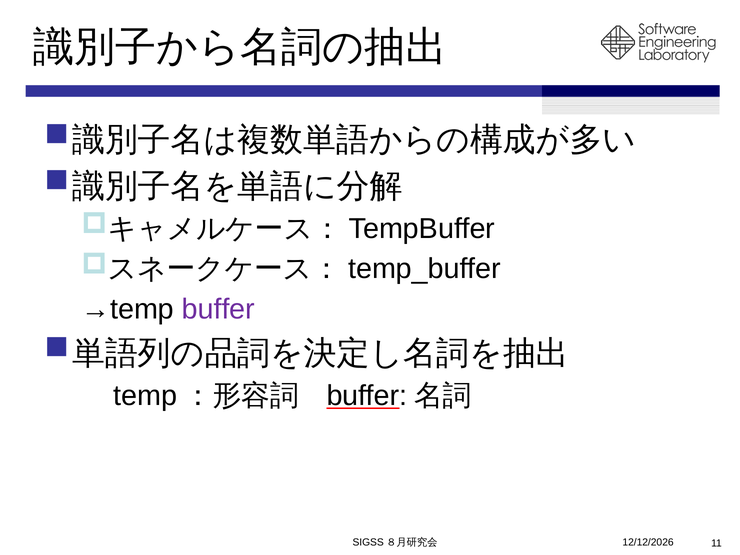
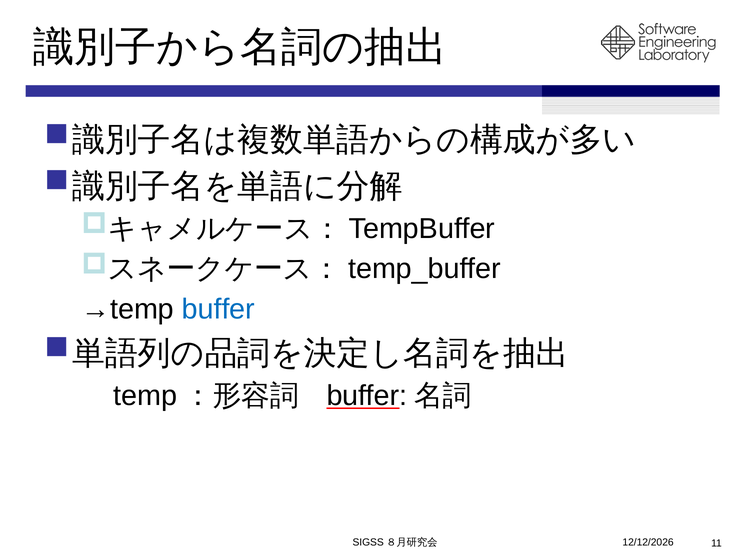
buffer at (218, 309) colour: purple -> blue
